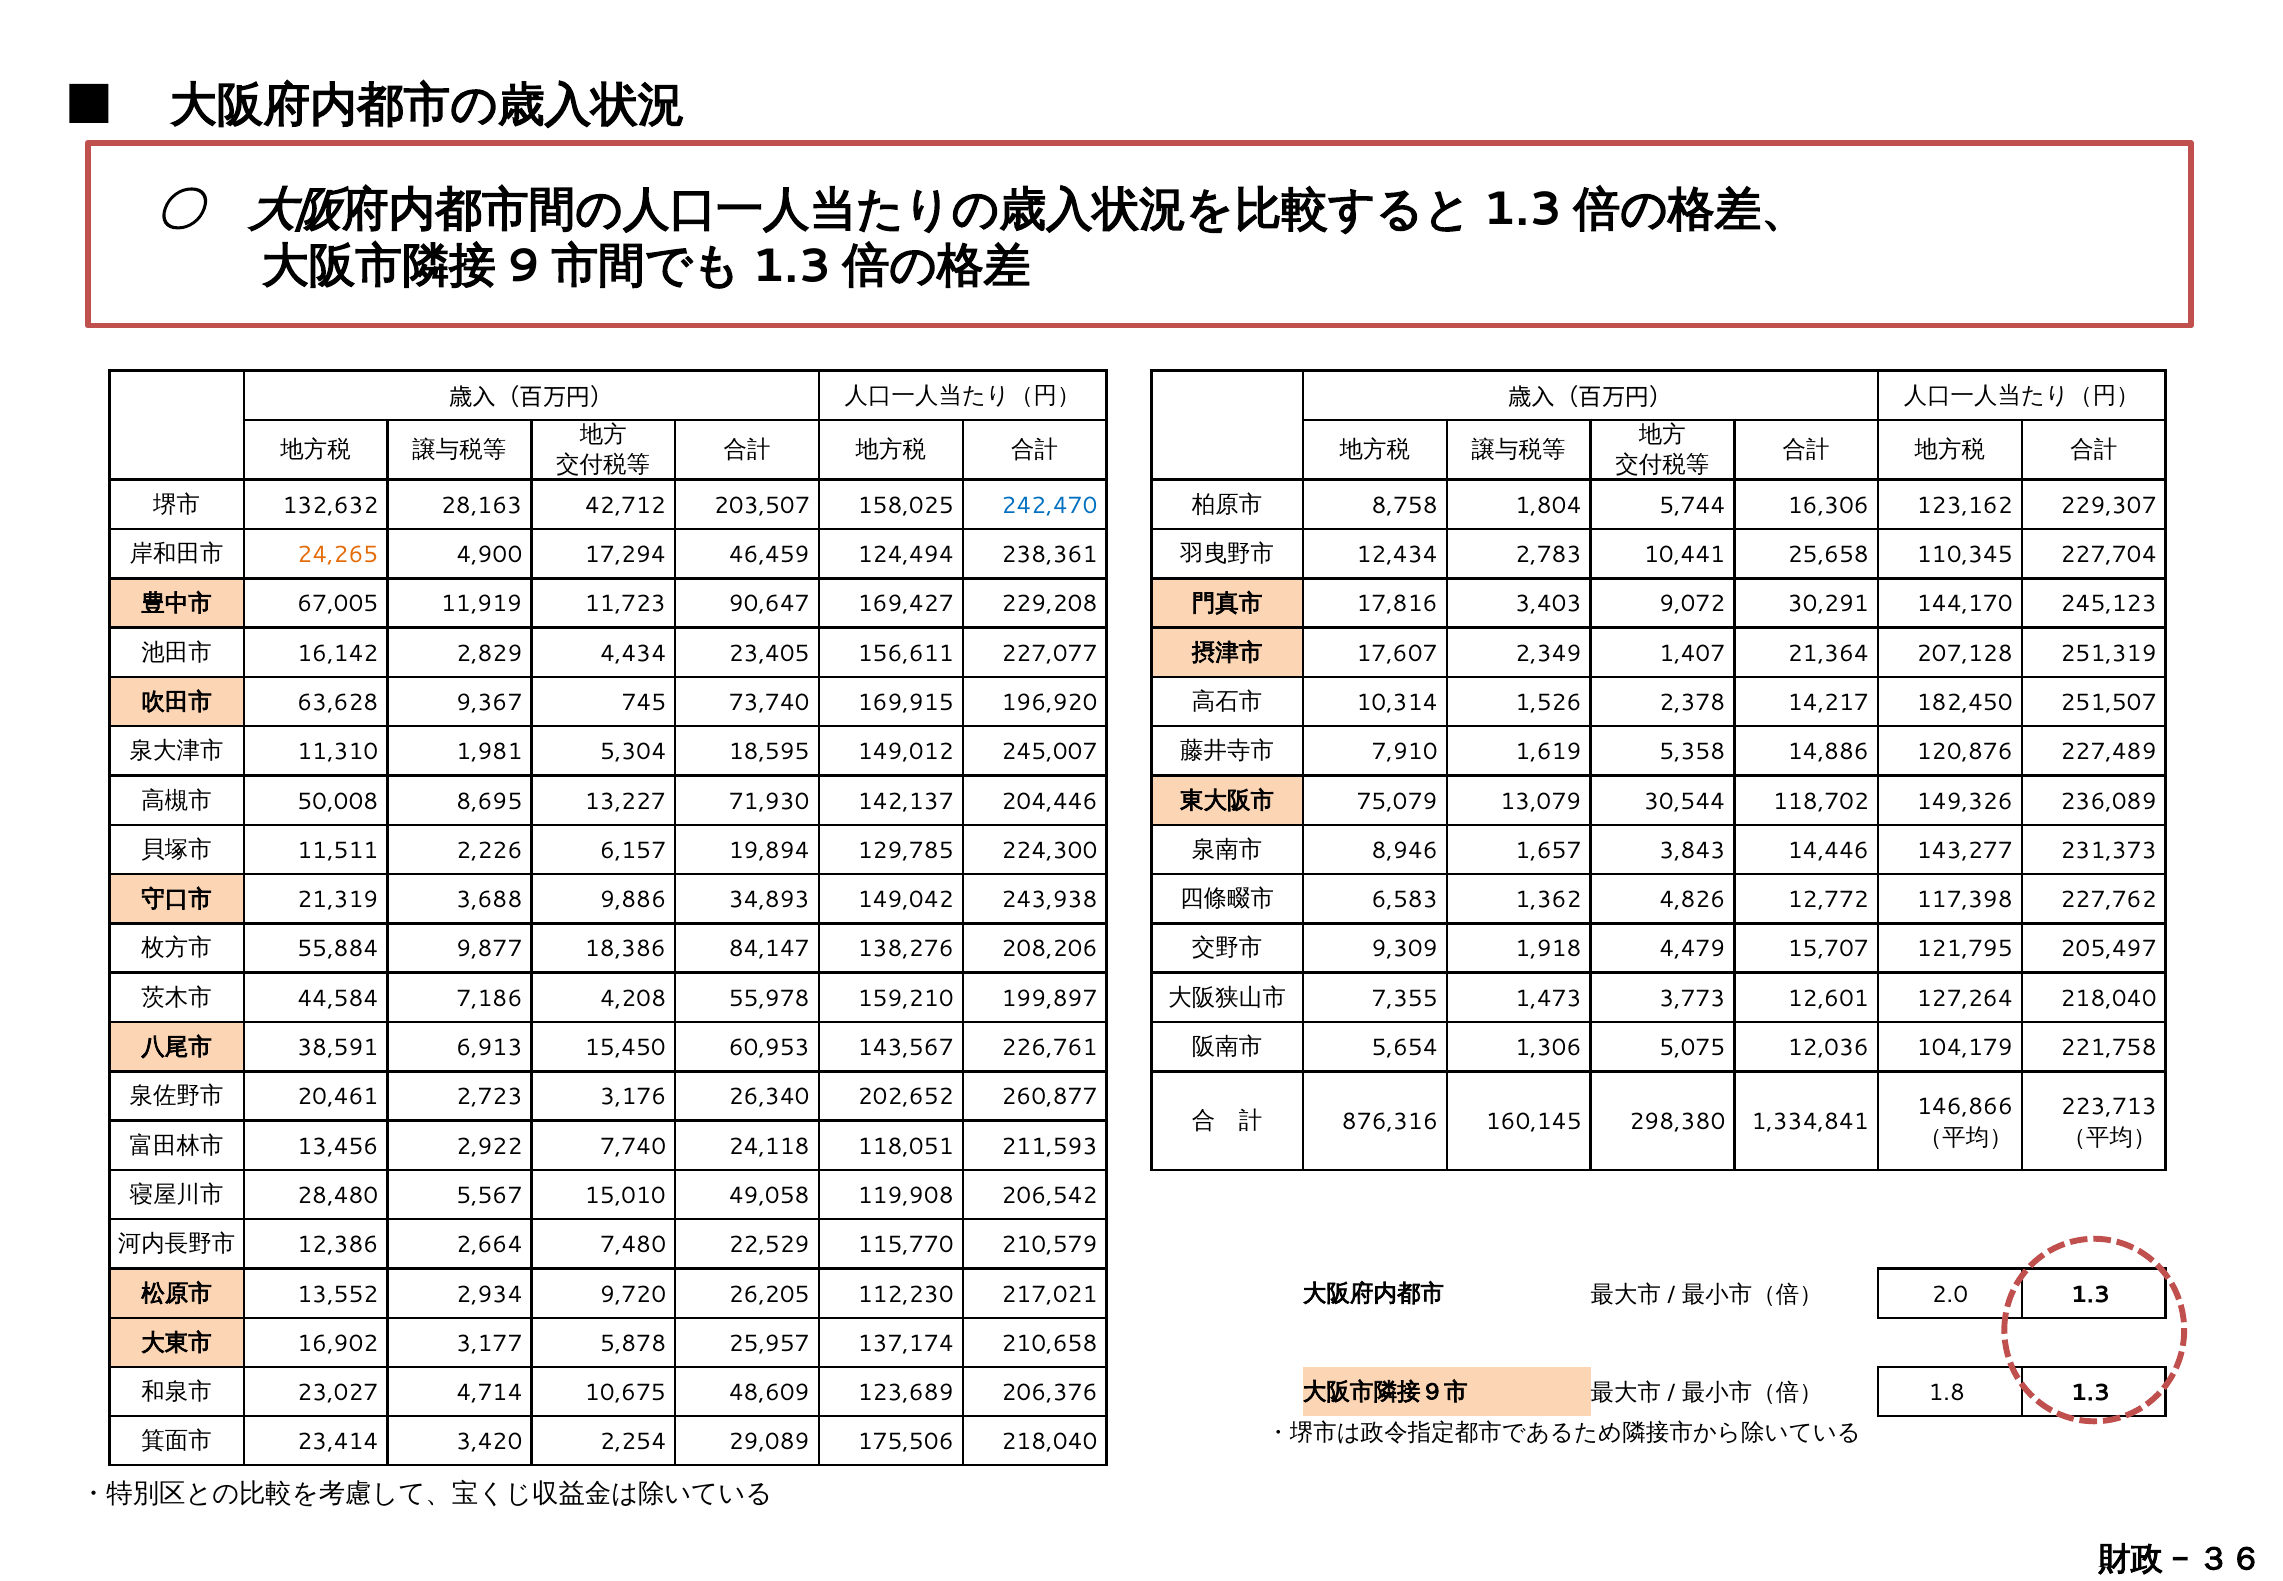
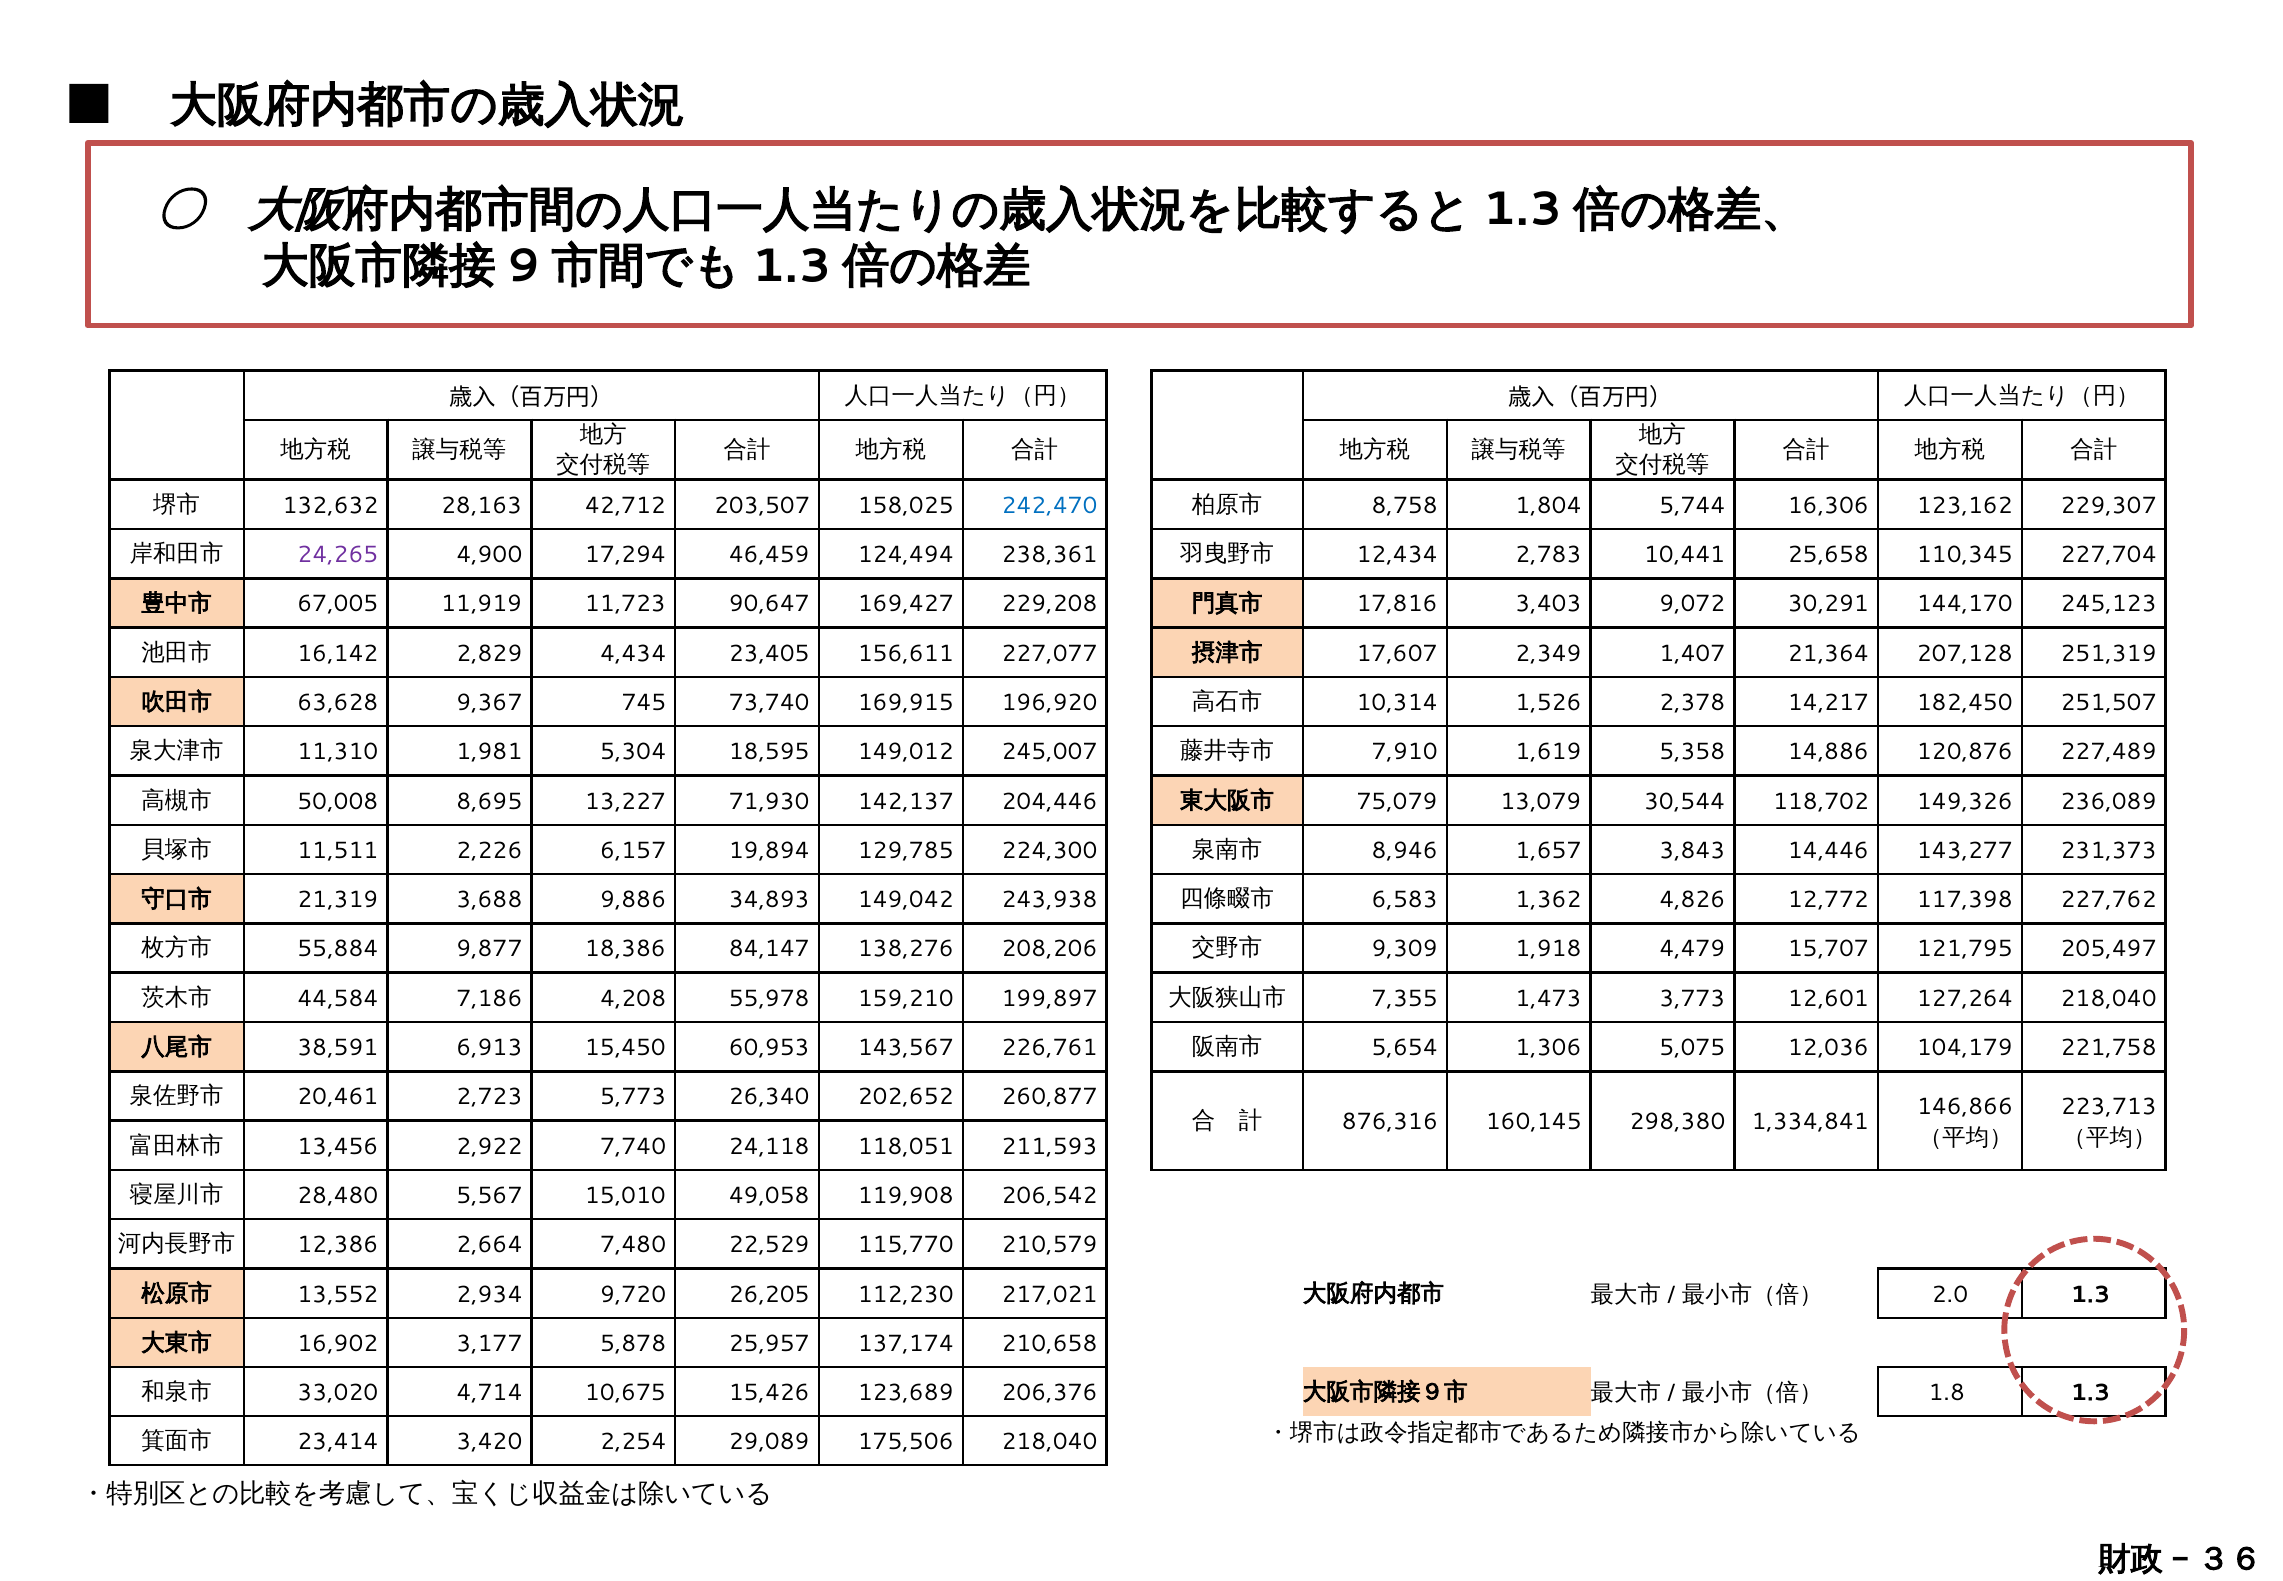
24,265 colour: orange -> purple
3,176: 3,176 -> 5,773
23,027: 23,027 -> 33,020
48,609: 48,609 -> 15,426
